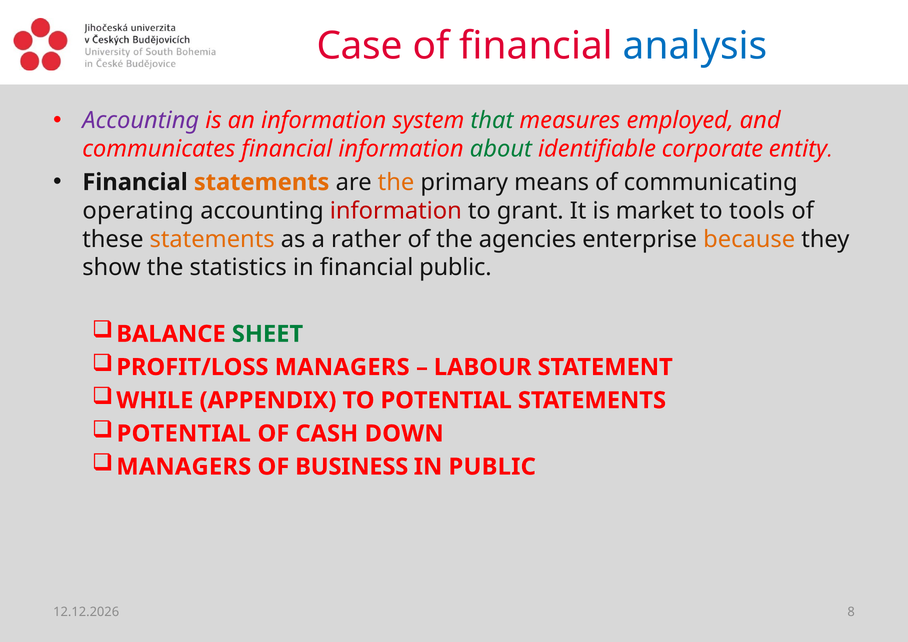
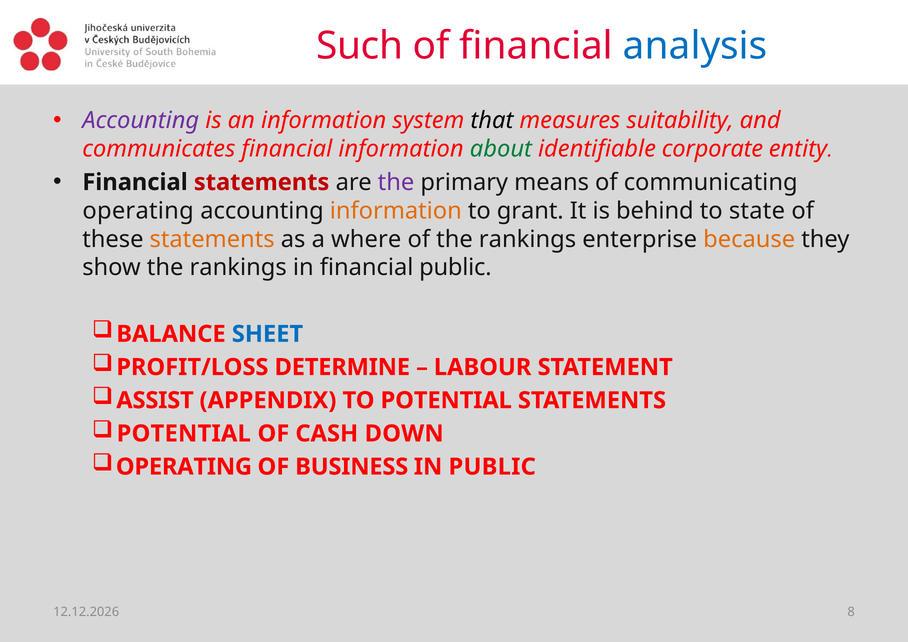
Case: Case -> Such
that colour: green -> black
employed: employed -> suitability
statements at (262, 182) colour: orange -> red
the at (396, 182) colour: orange -> purple
information at (396, 211) colour: red -> orange
market: market -> behind
tools: tools -> state
rather: rather -> where
of the agencies: agencies -> rankings
show the statistics: statistics -> rankings
SHEET colour: green -> blue
PROFIT/LOSS MANAGERS: MANAGERS -> DETERMINE
WHILE: WHILE -> ASSIST
MANAGERS at (184, 467): MANAGERS -> OPERATING
